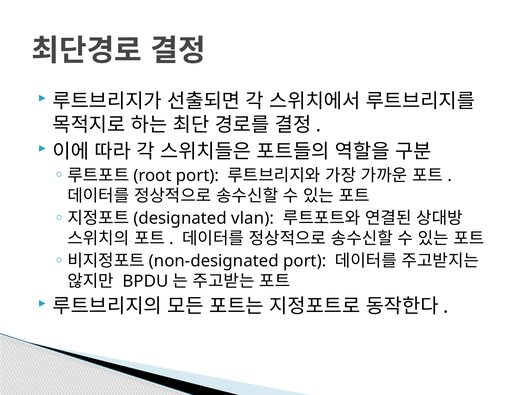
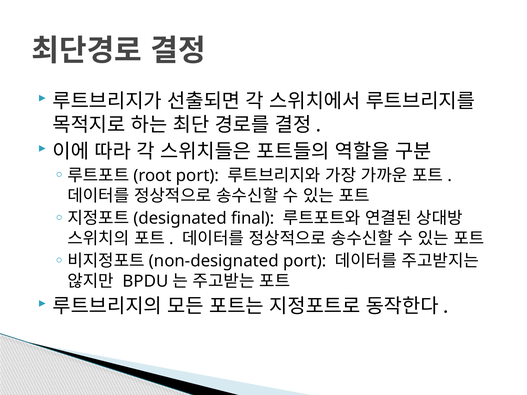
vlan: vlan -> final
